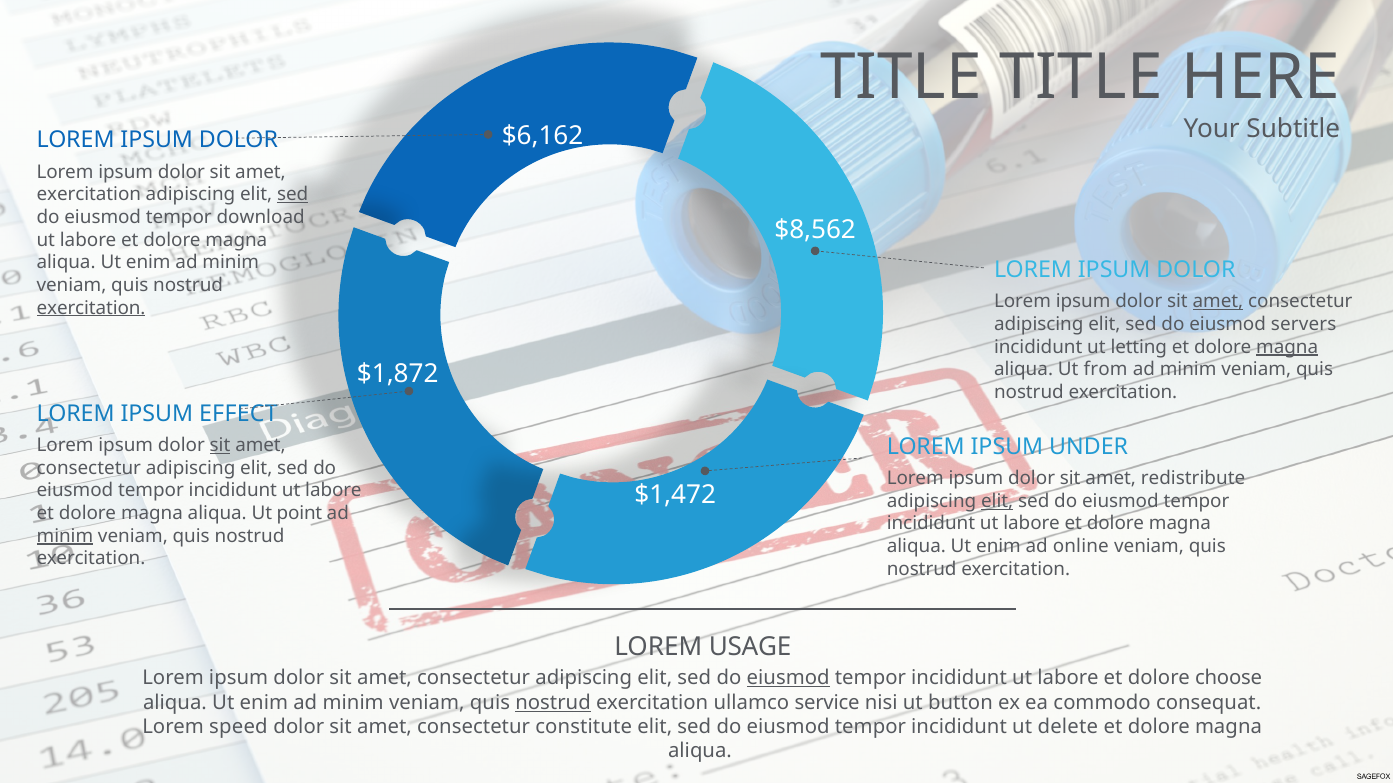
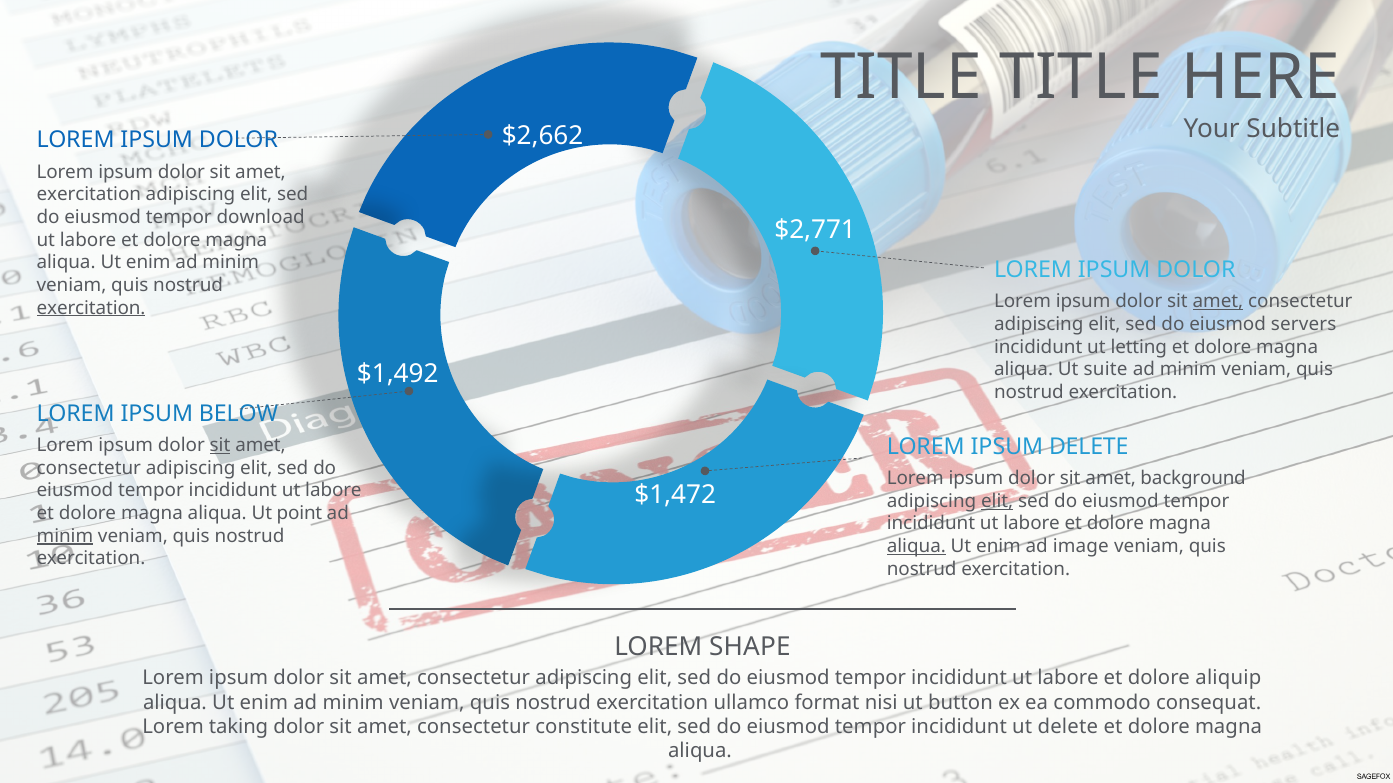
$6,162: $6,162 -> $2,662
sed at (293, 195) underline: present -> none
$8,562: $8,562 -> $2,771
magna at (1287, 347) underline: present -> none
from: from -> suite
$1,872: $1,872 -> $1,492
EFFECT: EFFECT -> BELOW
IPSUM UNDER: UNDER -> DELETE
redistribute: redistribute -> background
aliqua at (916, 547) underline: none -> present
online: online -> image
USAGE: USAGE -> SHAPE
eiusmod at (788, 679) underline: present -> none
choose: choose -> aliquip
nostrud at (553, 703) underline: present -> none
service: service -> format
speed: speed -> taking
